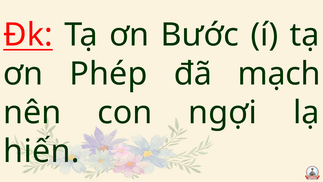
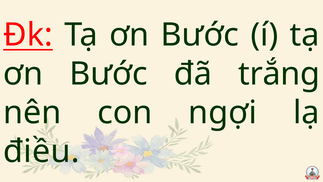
Phép at (108, 74): Phép -> Bước
mạch: mạch -> trắng
hiến: hiến -> điều
